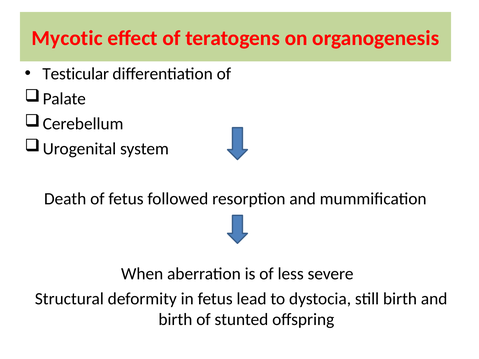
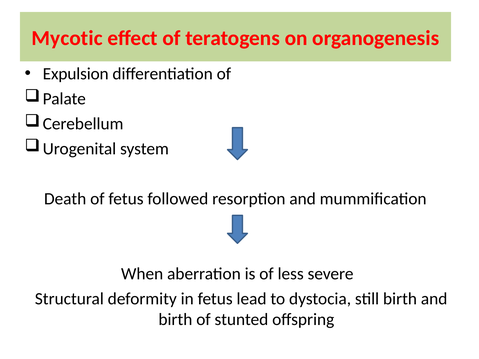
Testicular: Testicular -> Expulsion
